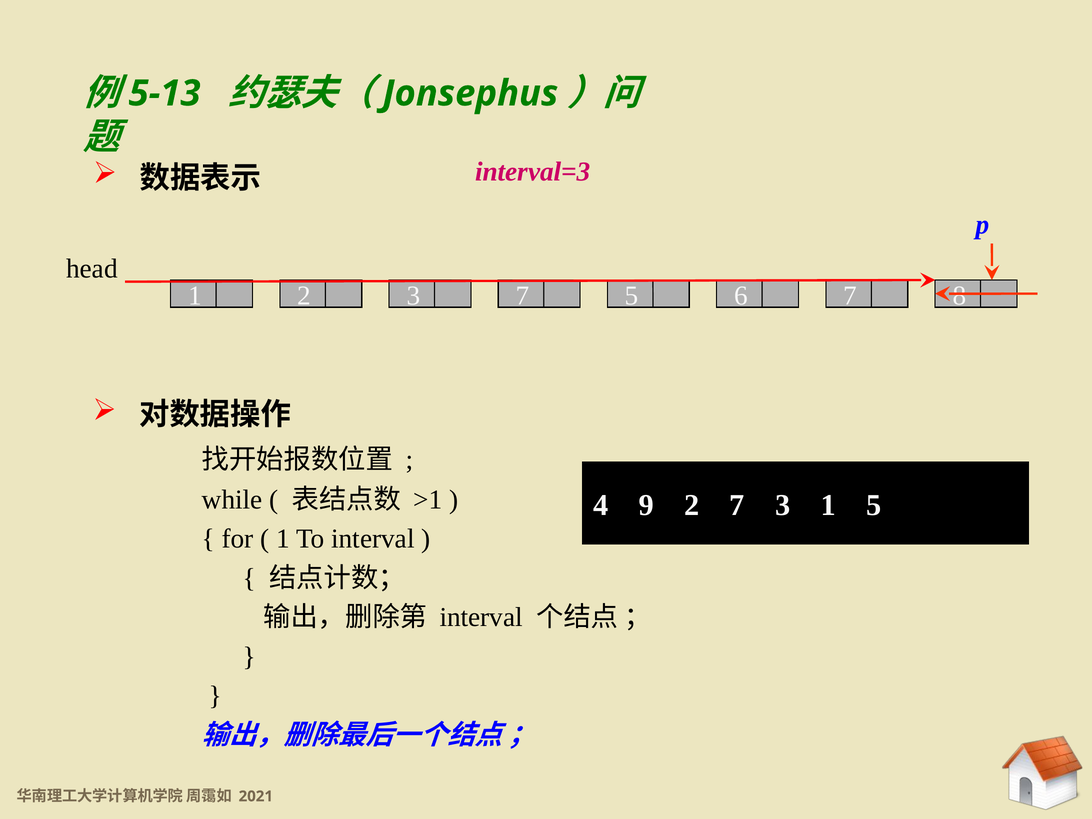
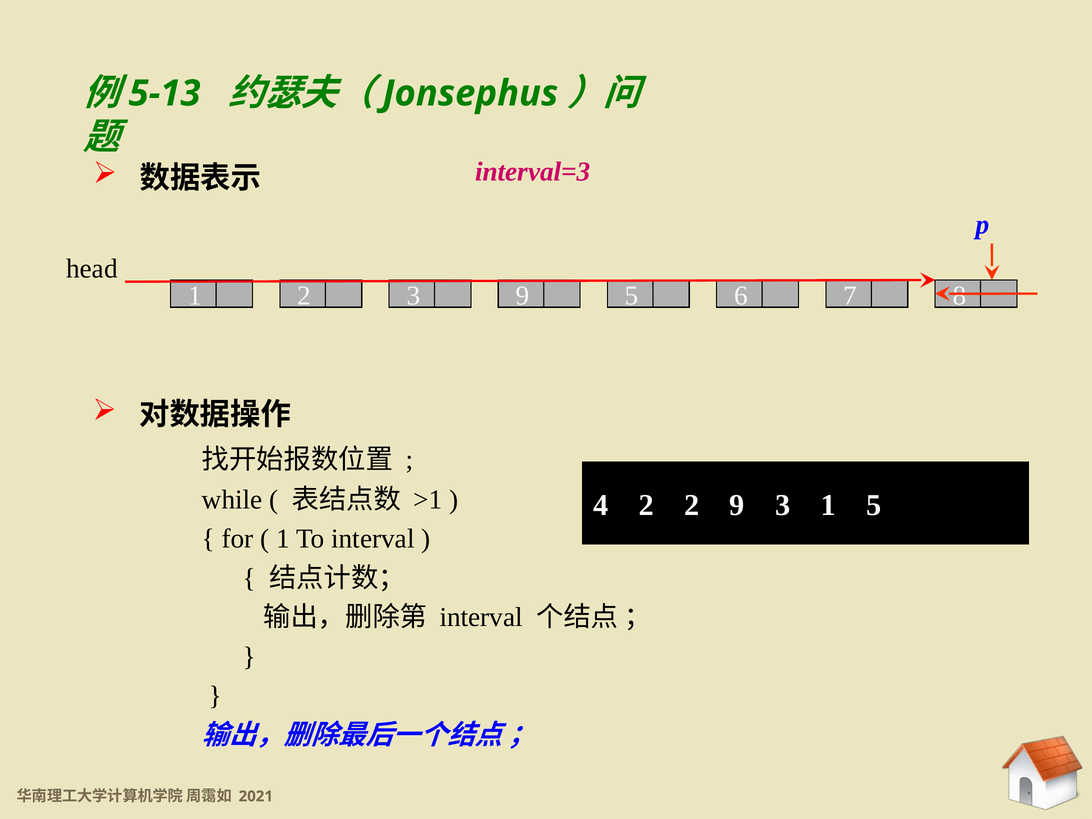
3 7: 7 -> 9
4 9: 9 -> 2
2 7: 7 -> 9
